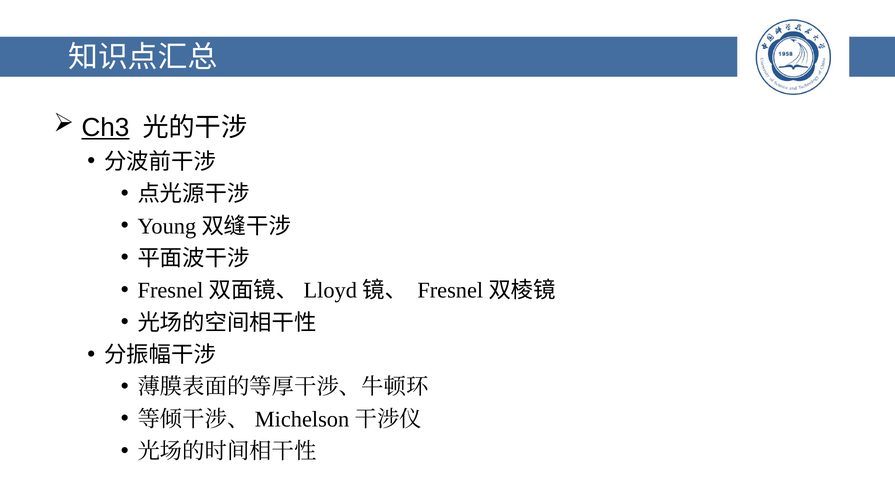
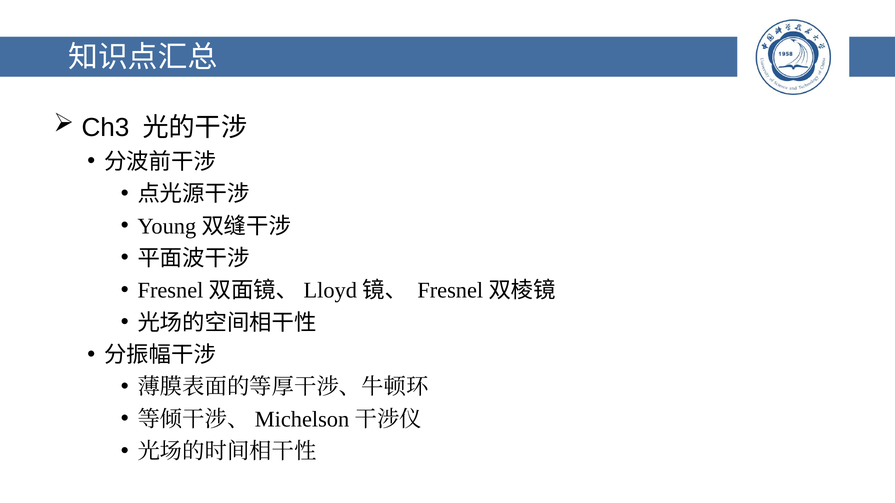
Ch3 underline: present -> none
